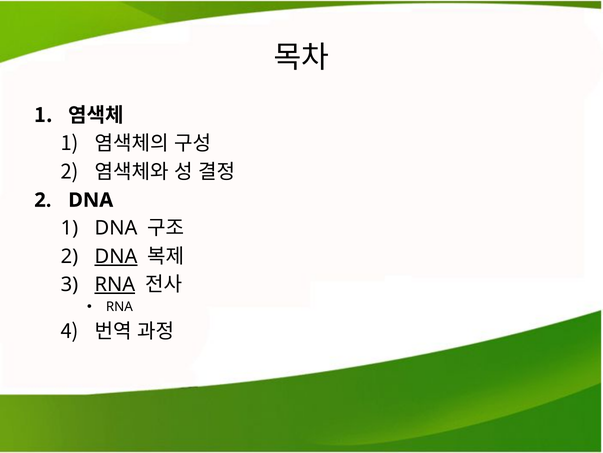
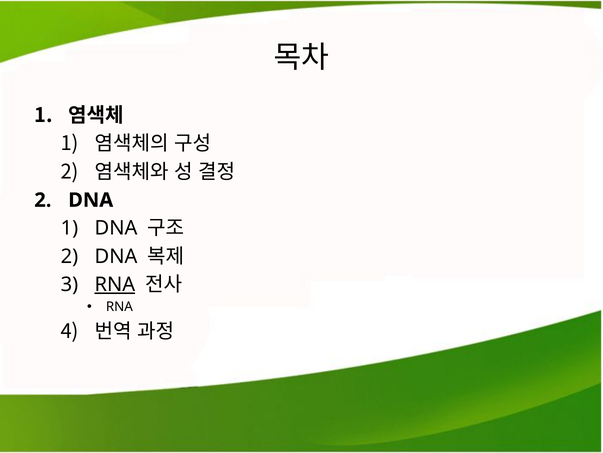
DNA at (116, 256) underline: present -> none
